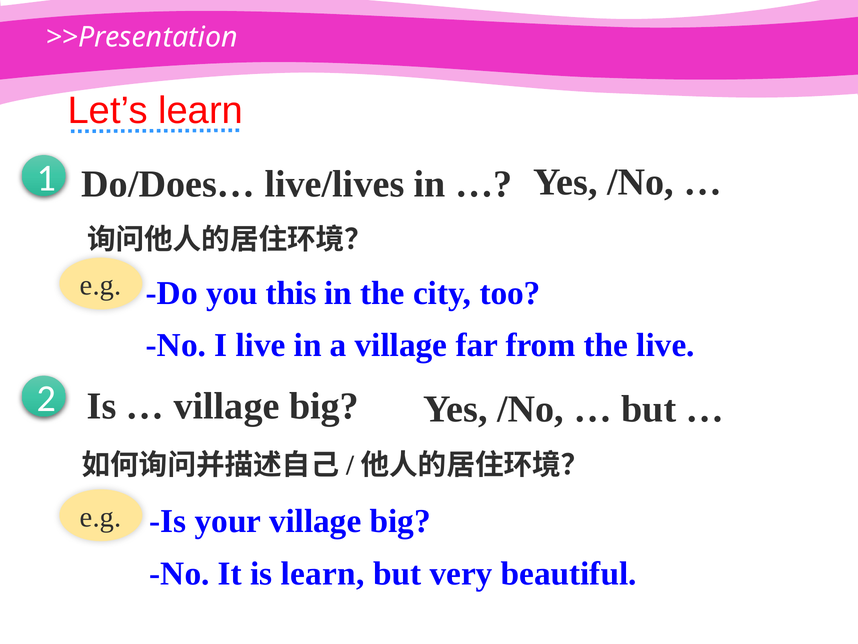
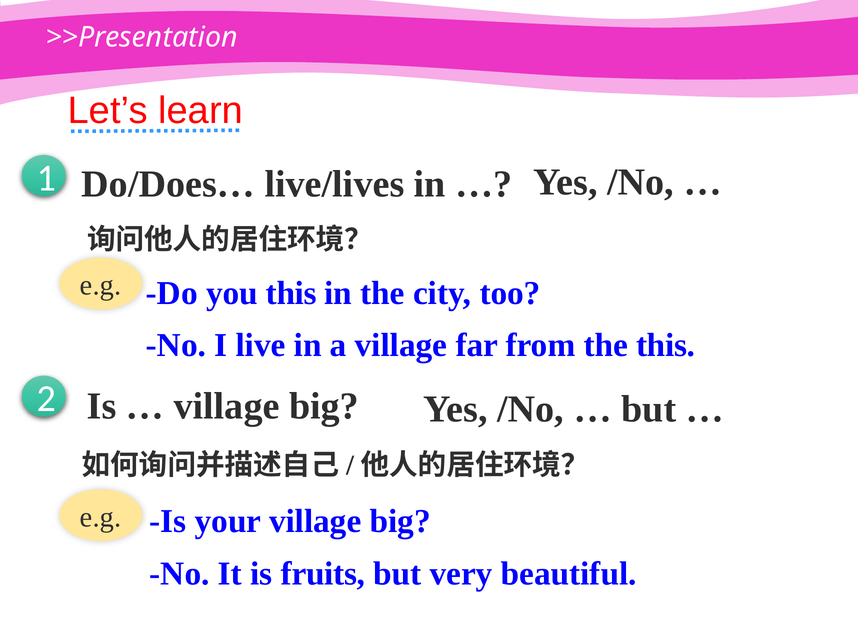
the live: live -> this
is learn: learn -> fruits
